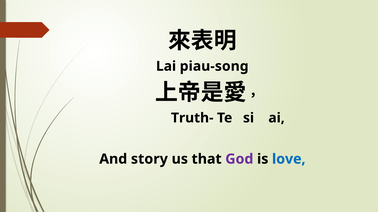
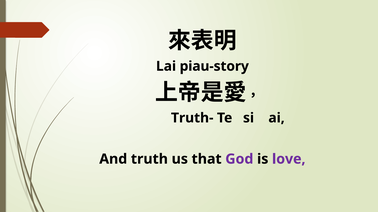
piau-song: piau-song -> piau-story
story: story -> truth
love colour: blue -> purple
